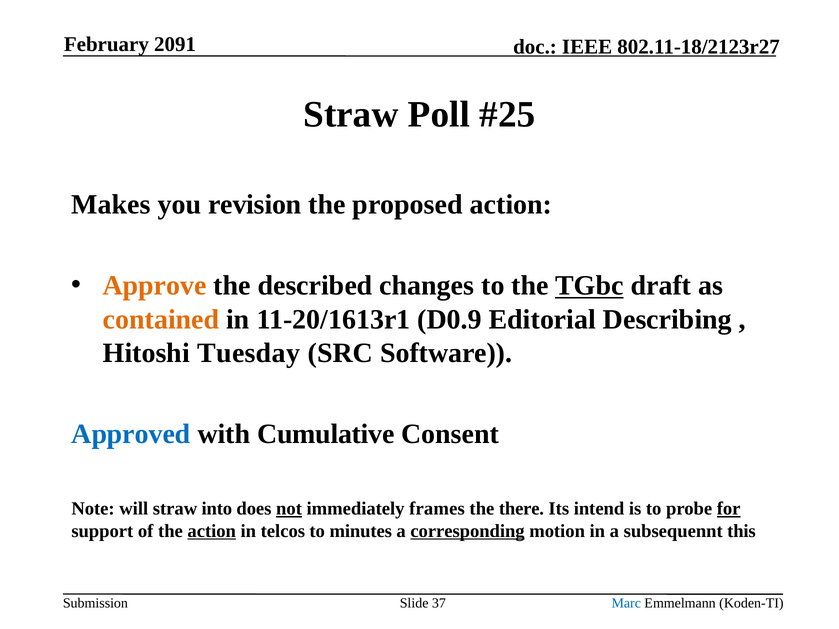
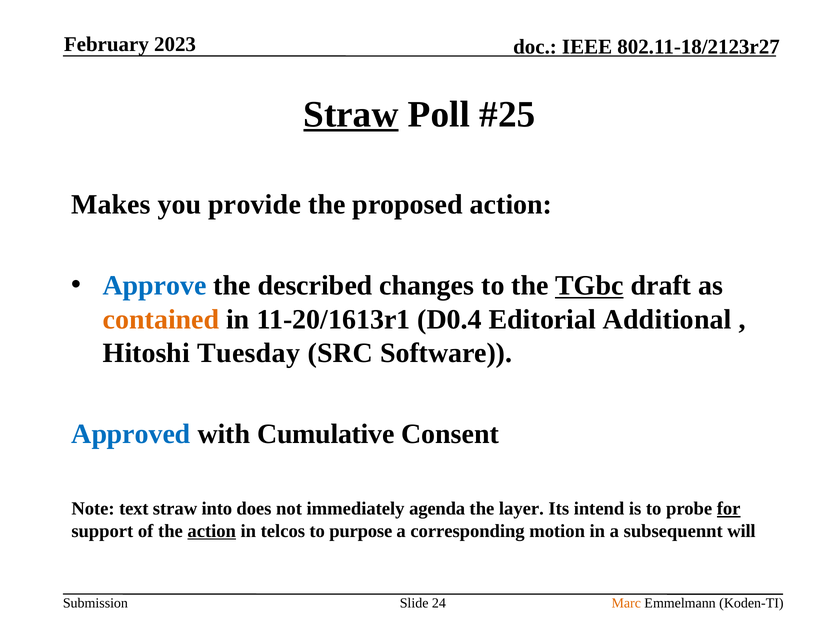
2091: 2091 -> 2023
Straw at (351, 114) underline: none -> present
revision: revision -> provide
Approve colour: orange -> blue
D0.9: D0.9 -> D0.4
Describing: Describing -> Additional
will: will -> text
not underline: present -> none
frames: frames -> agenda
there: there -> layer
minutes: minutes -> purpose
corresponding underline: present -> none
this: this -> will
37: 37 -> 24
Marc colour: blue -> orange
